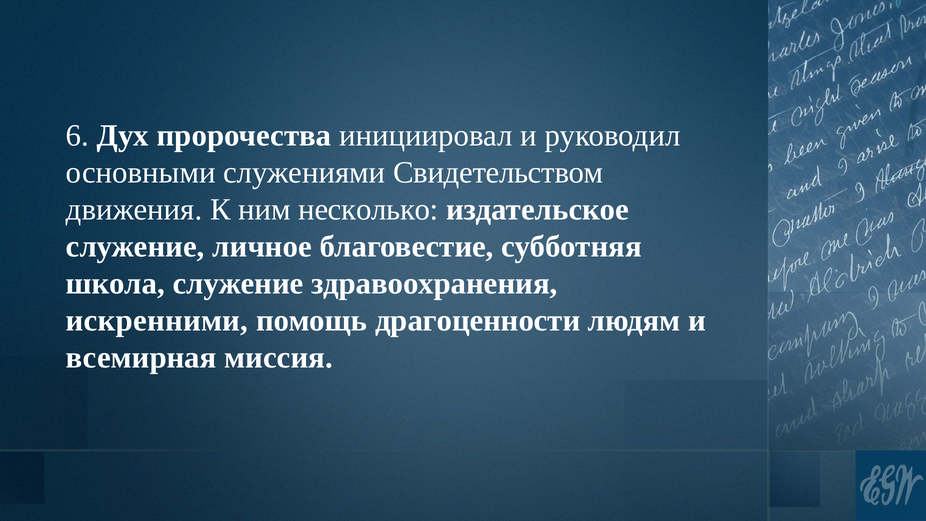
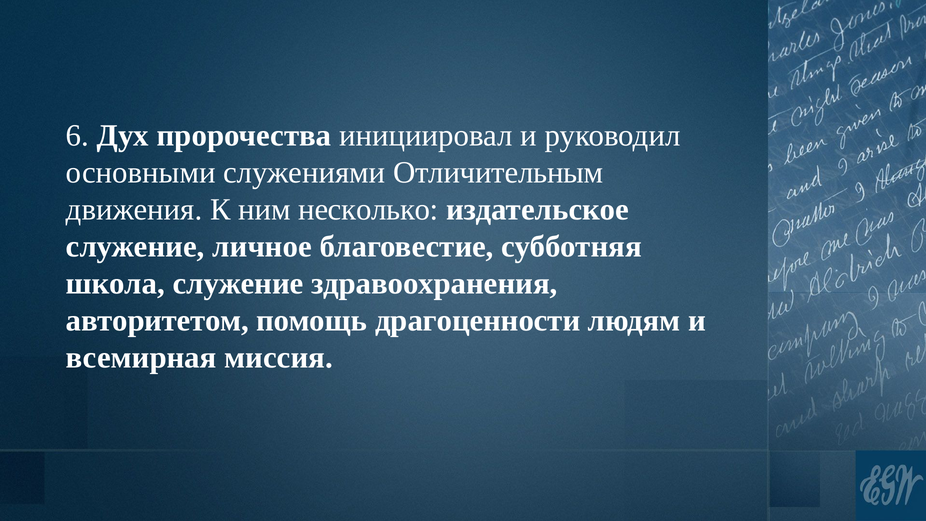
Свидетельством: Свидетельством -> Отличительным
искренними: искренними -> авторитетом
